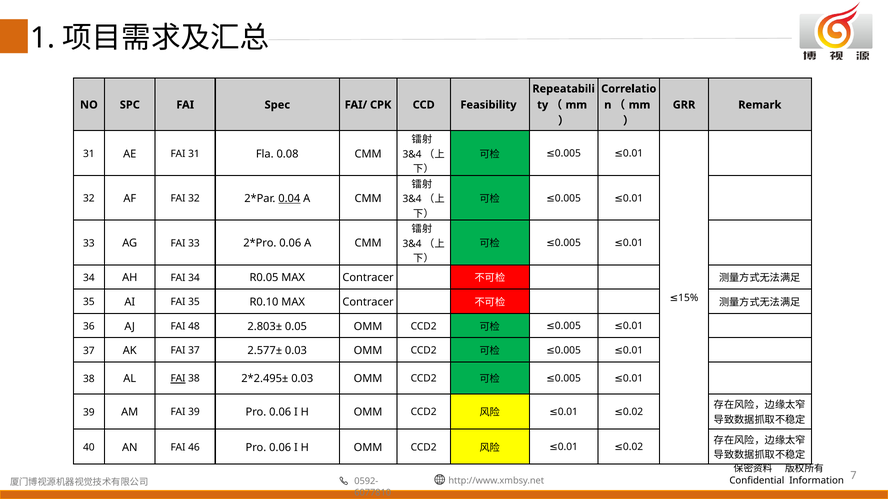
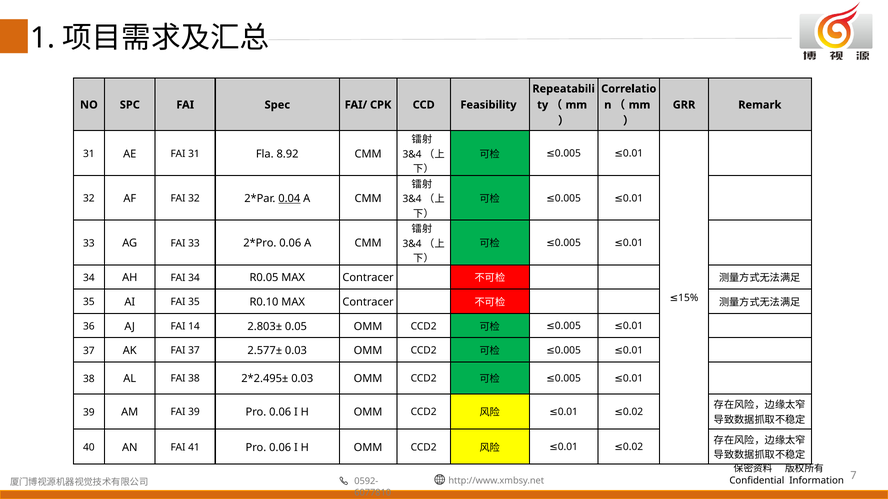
0.08: 0.08 -> 8.92
48: 48 -> 14
FAI at (178, 379) underline: present -> none
46: 46 -> 41
